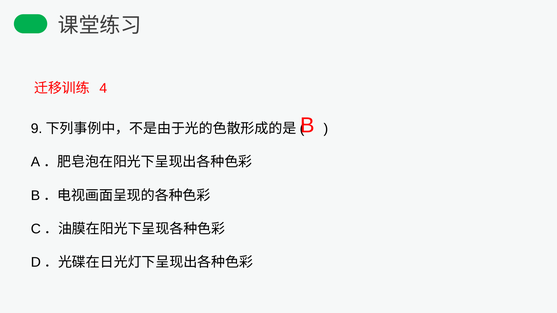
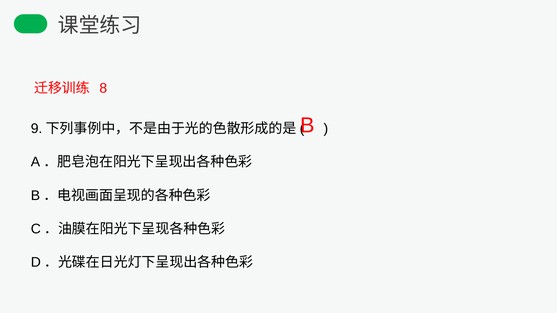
4: 4 -> 8
